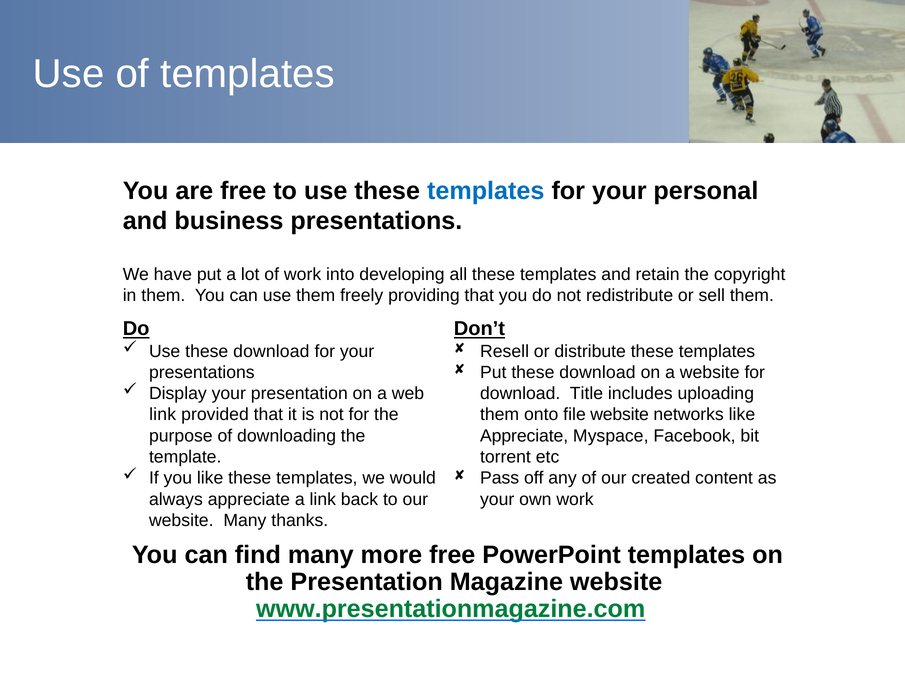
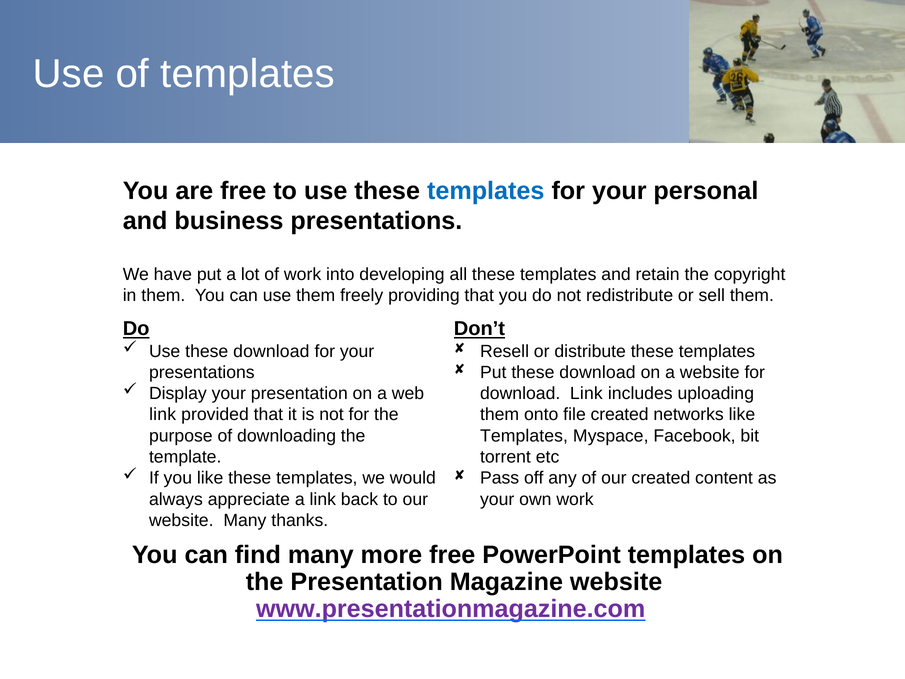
download Title: Title -> Link
file website: website -> created
Appreciate at (524, 436): Appreciate -> Templates
www.presentationmagazine.com colour: green -> purple
